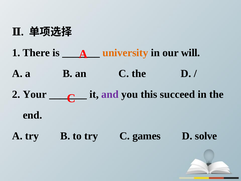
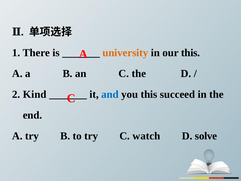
our will: will -> this
Your: Your -> Kind
and colour: purple -> blue
games: games -> watch
